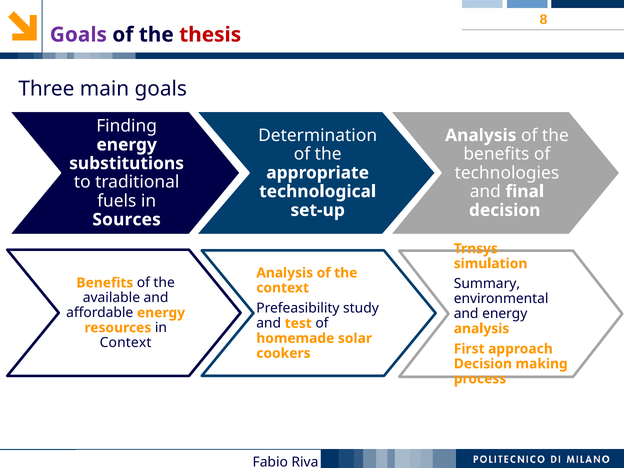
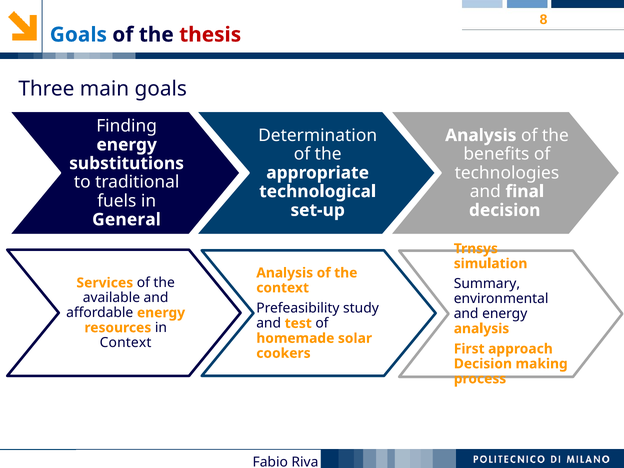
Goals at (78, 35) colour: purple -> blue
Sources: Sources -> General
Benefits at (105, 283): Benefits -> Services
